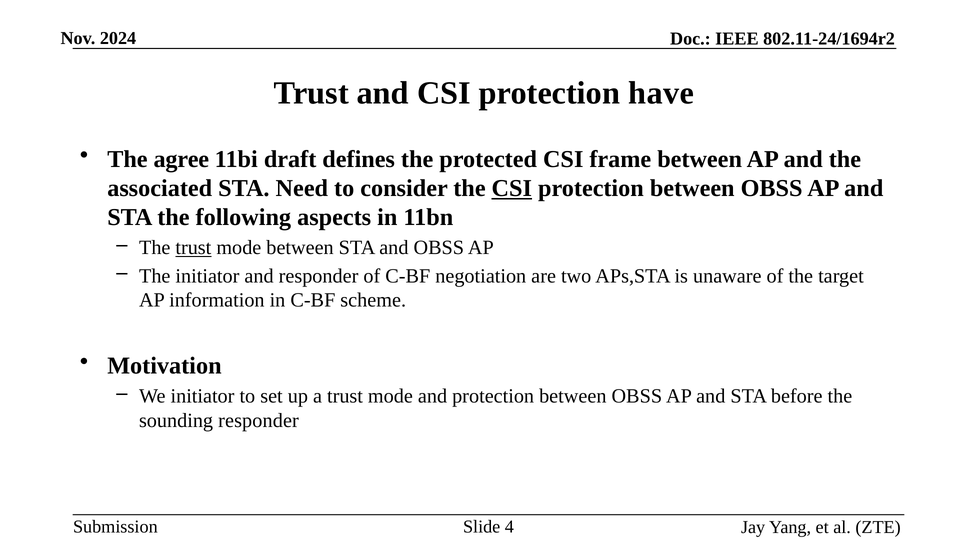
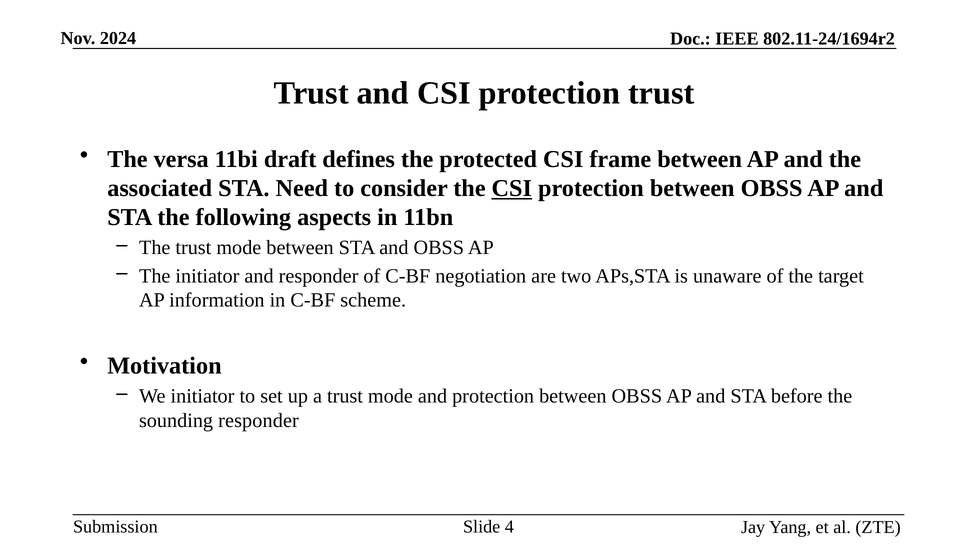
protection have: have -> trust
agree: agree -> versa
trust at (193, 248) underline: present -> none
